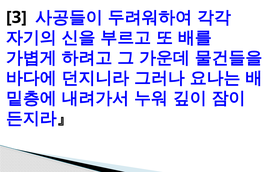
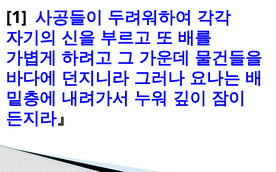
3: 3 -> 1
